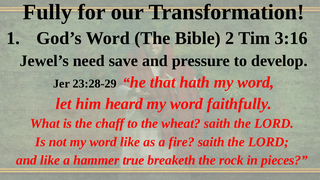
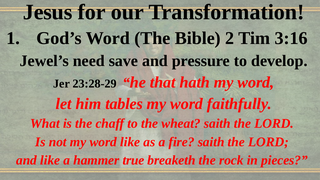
Fully: Fully -> Jesus
heard: heard -> tables
